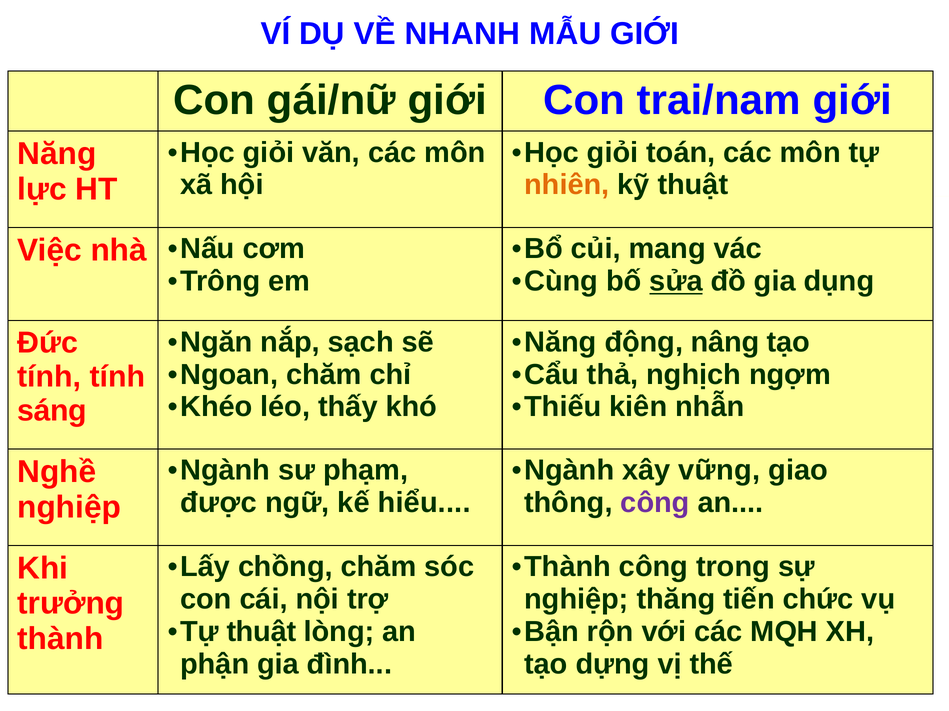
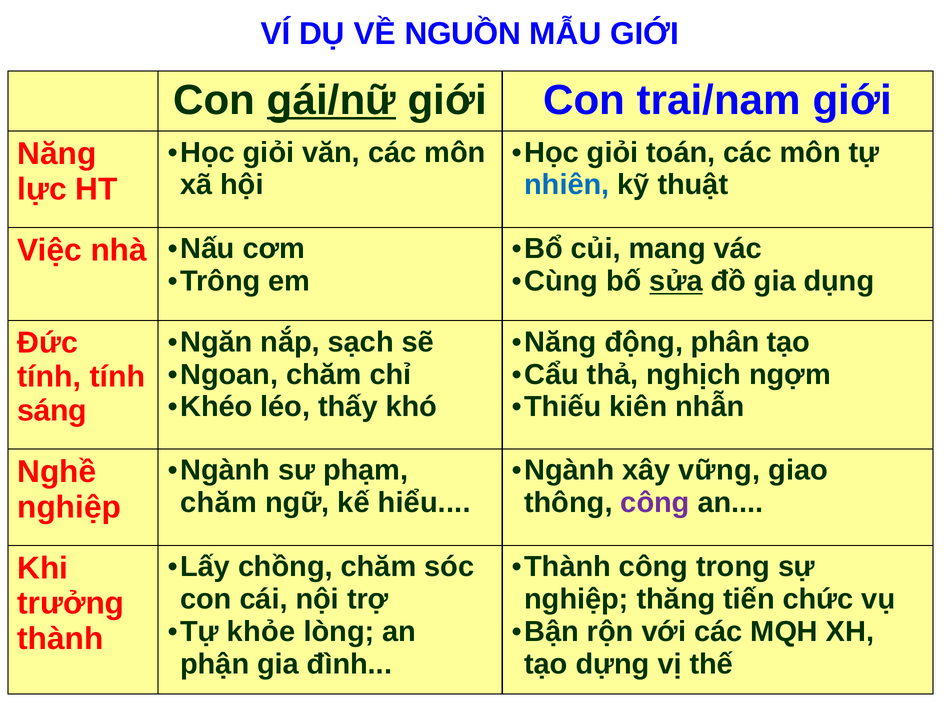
NHANH: NHANH -> NGUỒN
gái/nữ underline: none -> present
nhiên colour: orange -> blue
nâng: nâng -> phân
được at (219, 503): được -> chăm
Tự thuật: thuật -> khỏe
